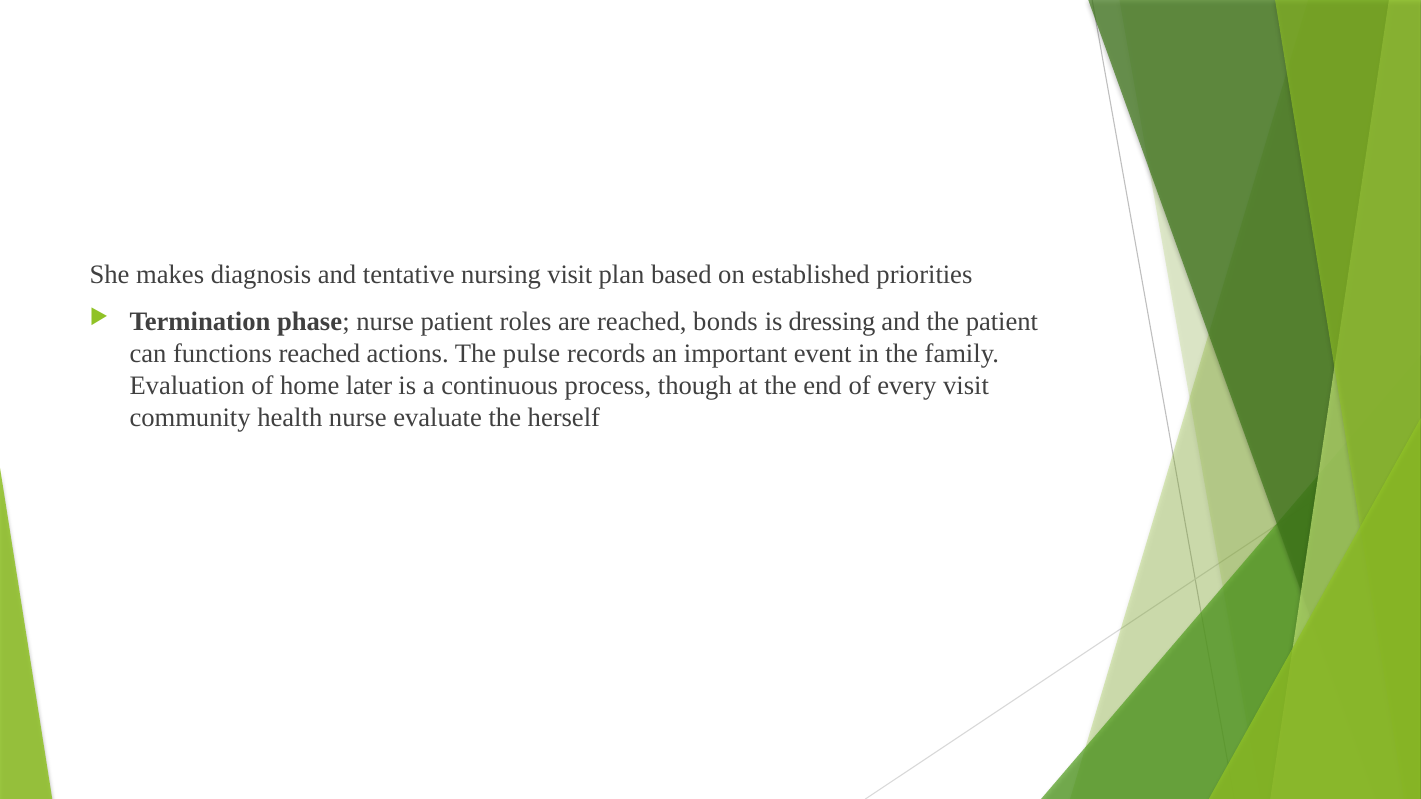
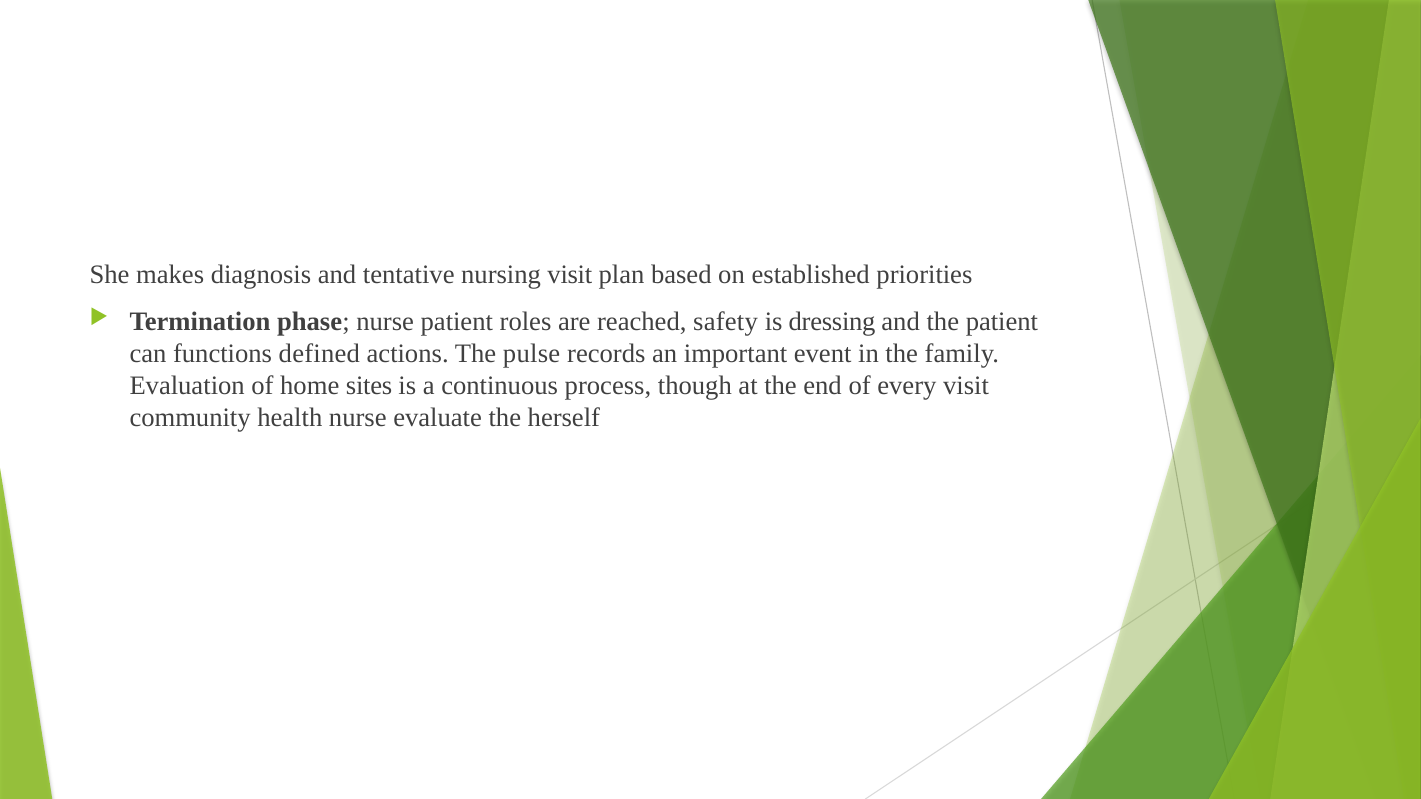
bonds: bonds -> safety
functions reached: reached -> defined
later: later -> sites
